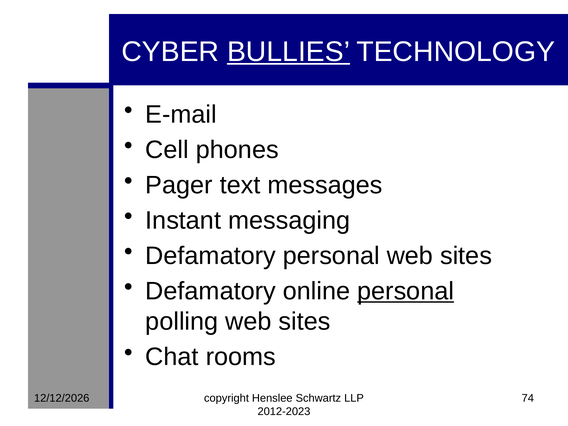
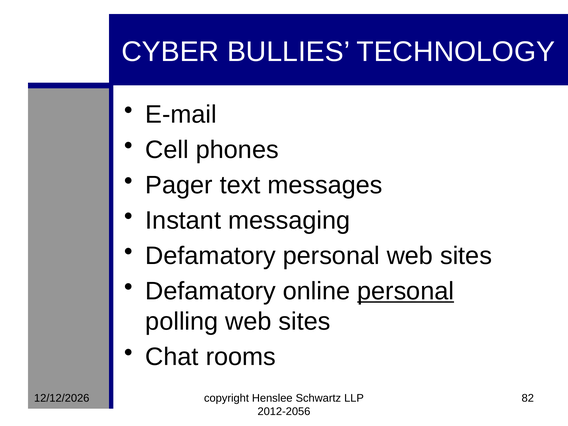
BULLIES underline: present -> none
74: 74 -> 82
2012-2023: 2012-2023 -> 2012-2056
